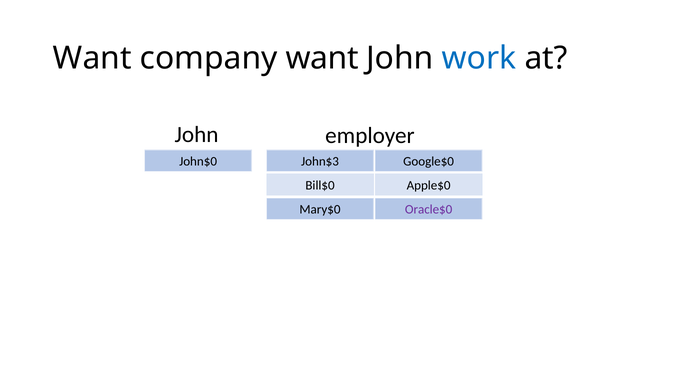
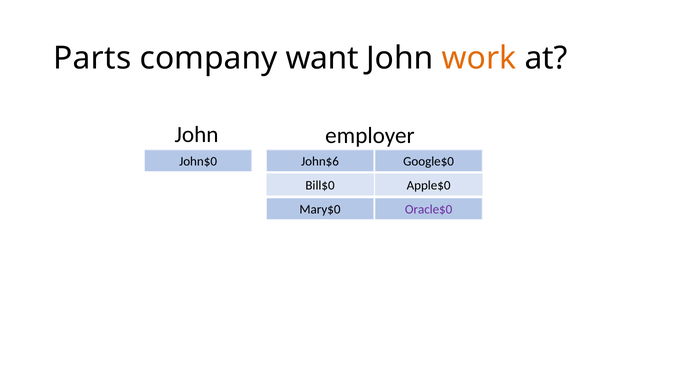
Want at (92, 58): Want -> Parts
work colour: blue -> orange
John$3: John$3 -> John$6
